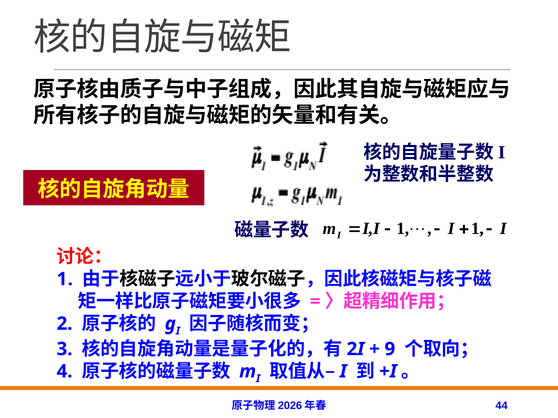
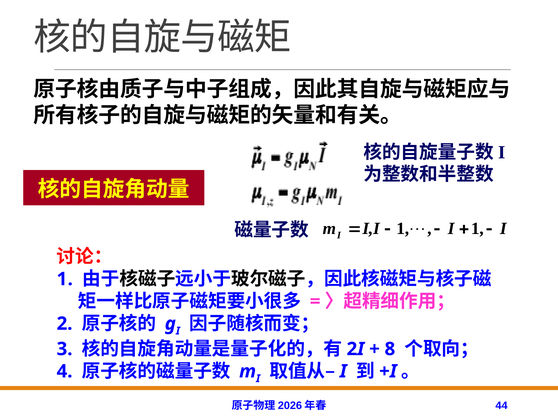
9: 9 -> 8
